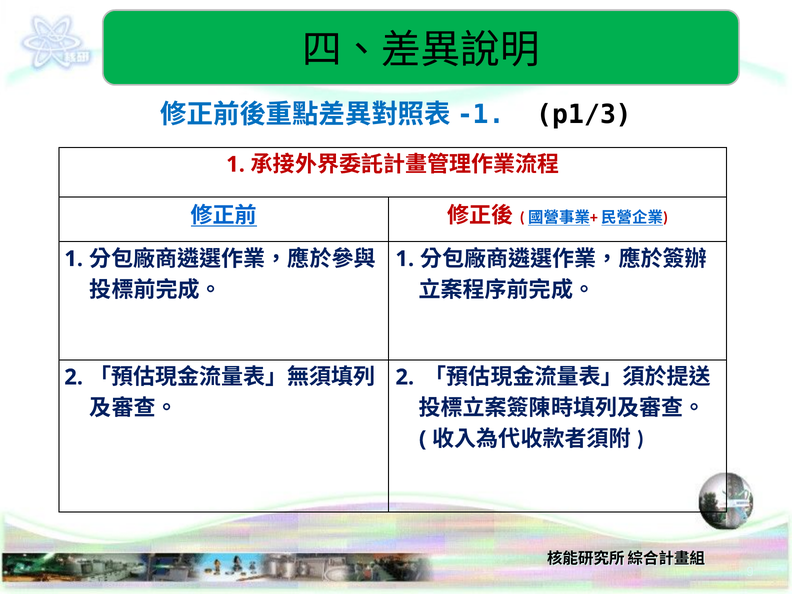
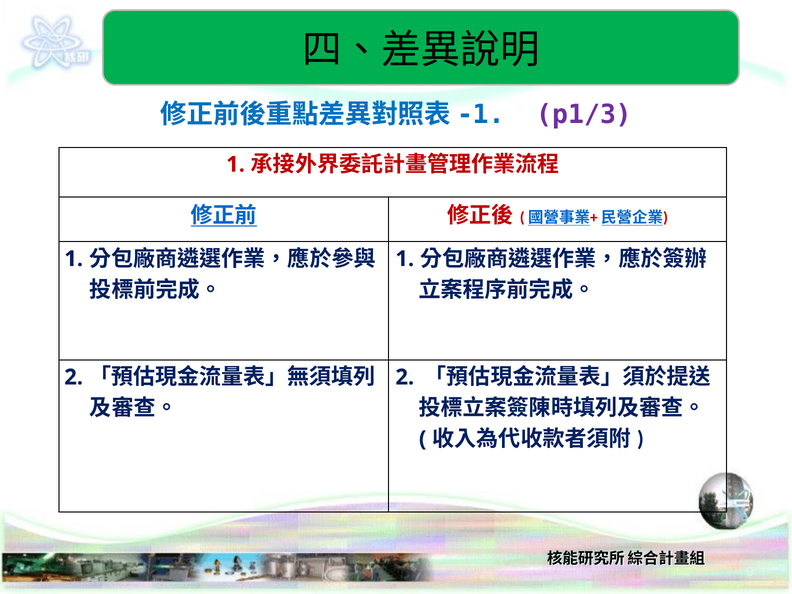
p1/3 colour: black -> purple
